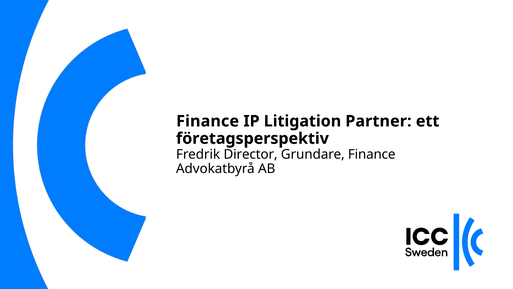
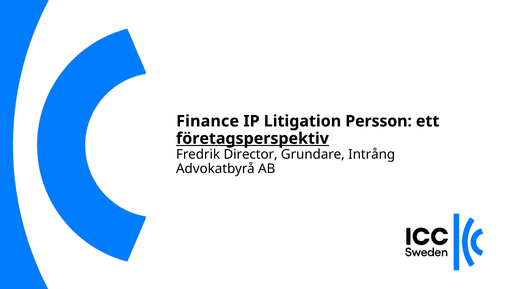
Partner: Partner -> Persson
företagsperspektiv underline: none -> present
Grundare Finance: Finance -> Intrång
